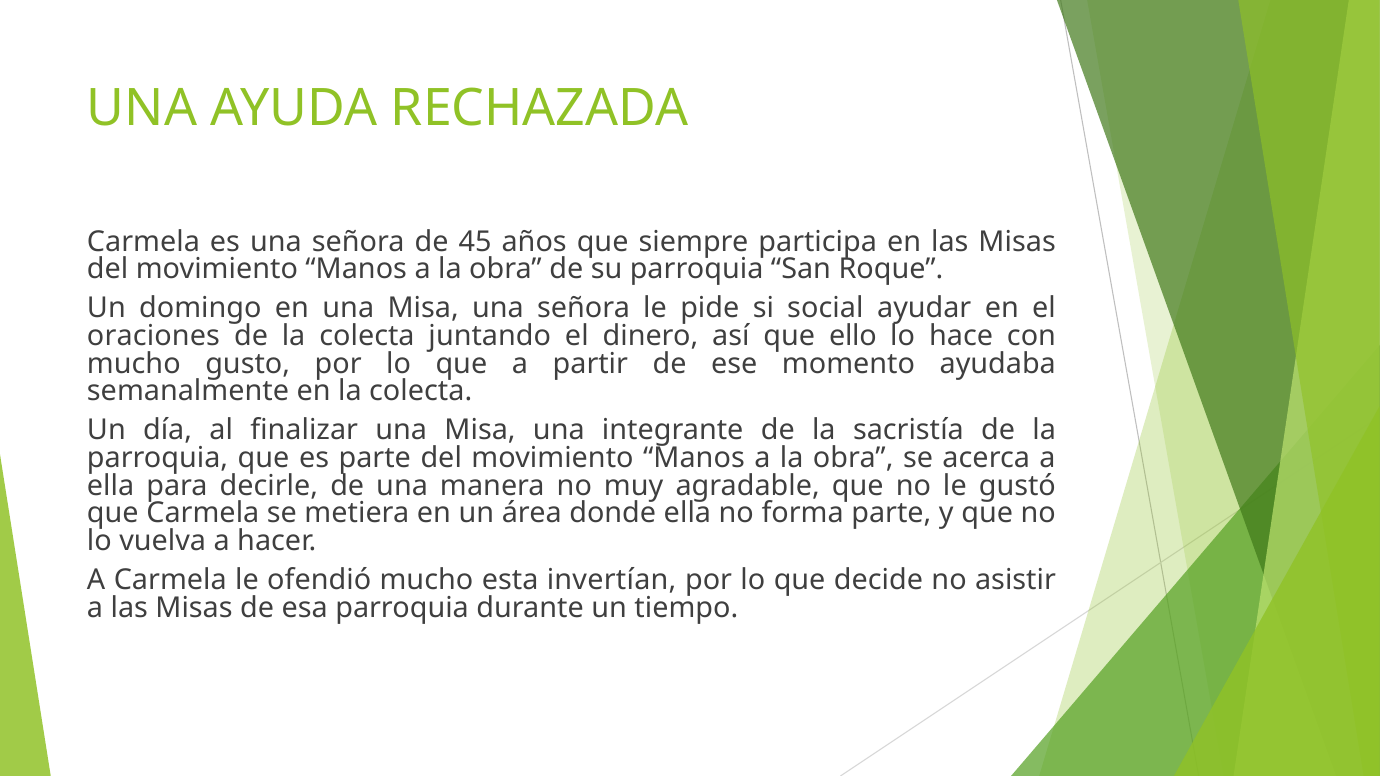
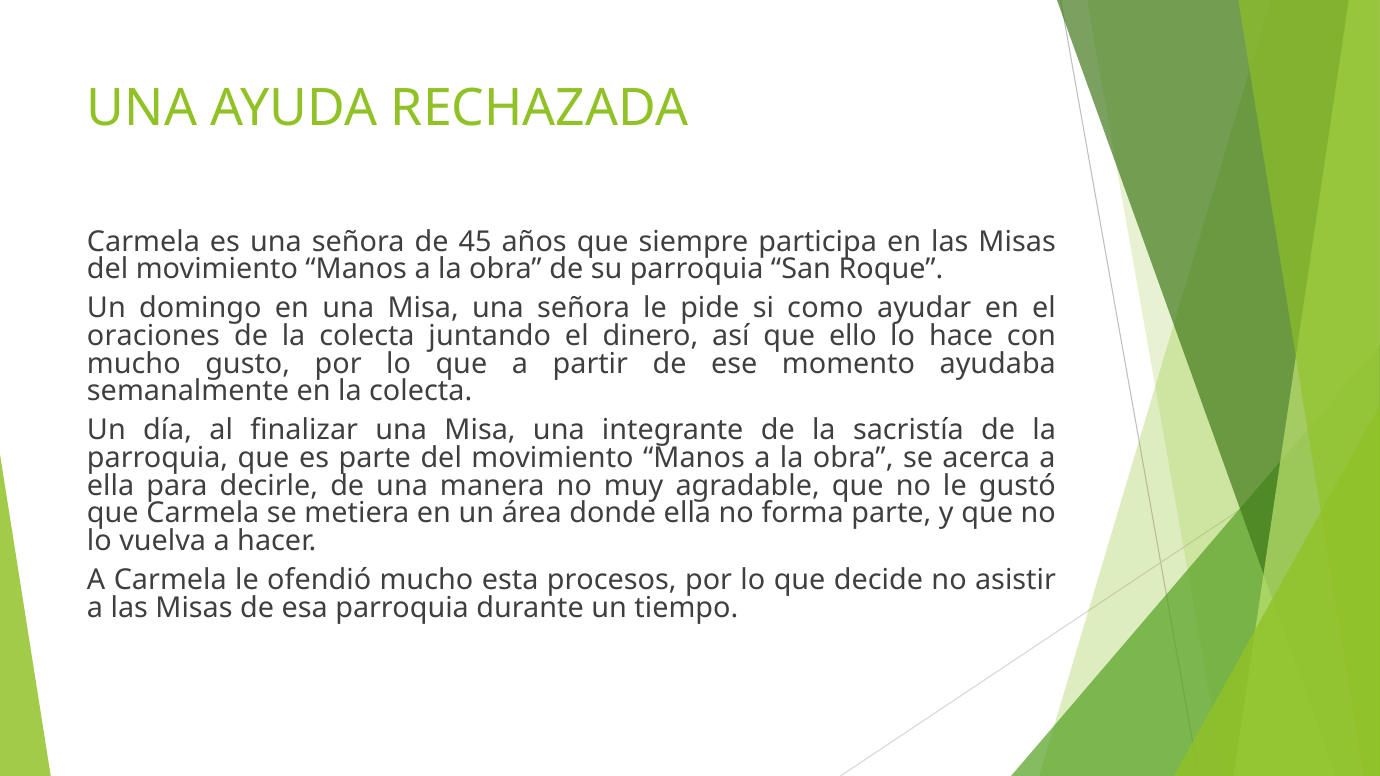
social: social -> como
invertían: invertían -> procesos
